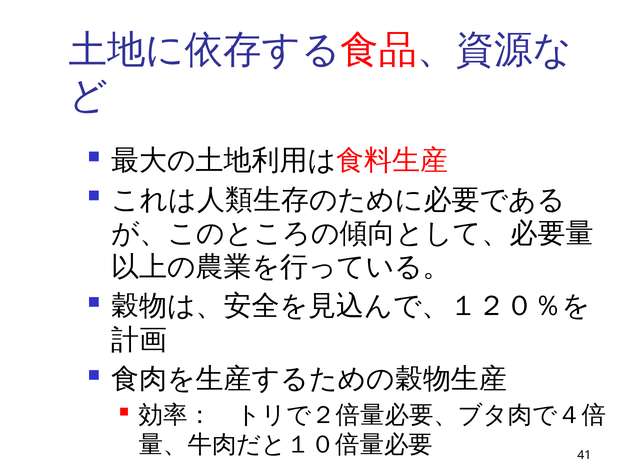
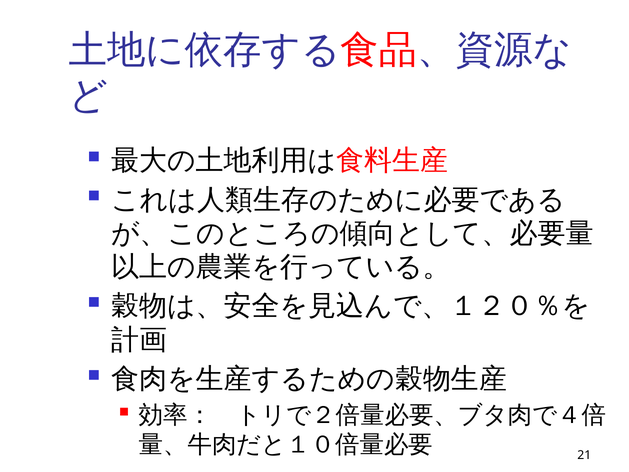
41: 41 -> 21
